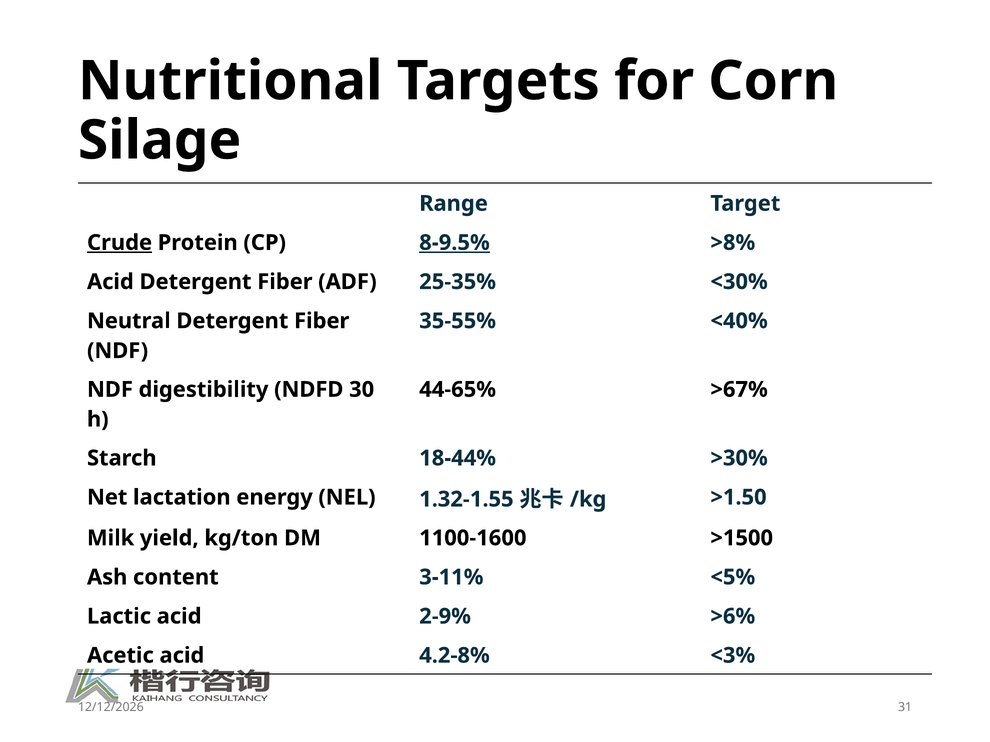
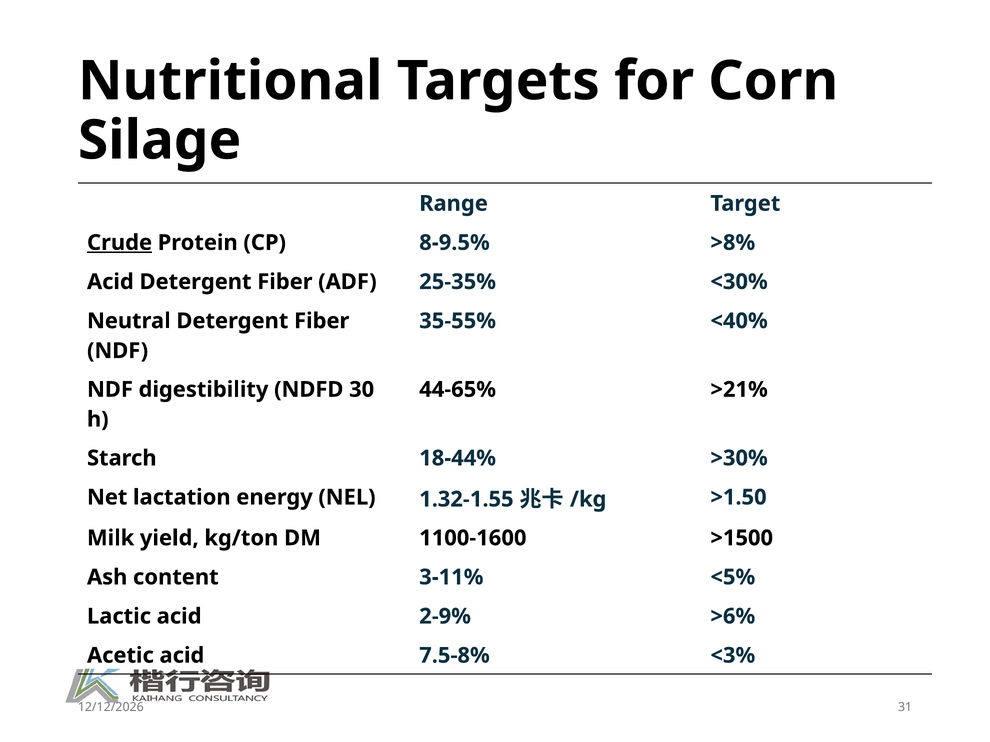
8-9.5% underline: present -> none
>67%: >67% -> >21%
4.2-8%: 4.2-8% -> 7.5-8%
